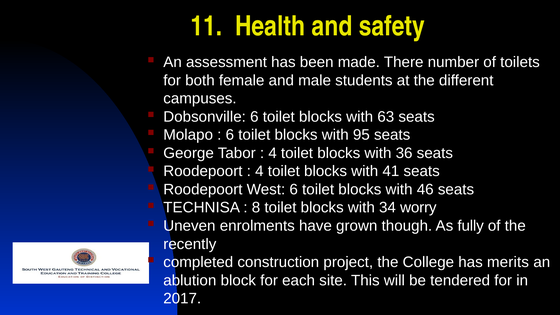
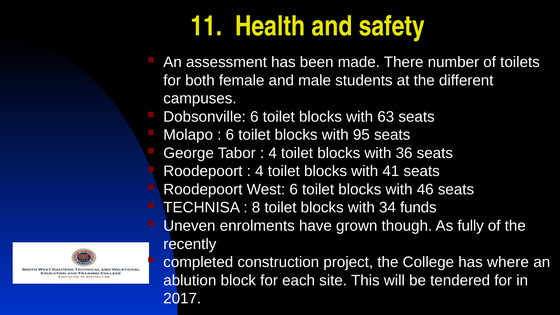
worry: worry -> funds
merits: merits -> where
